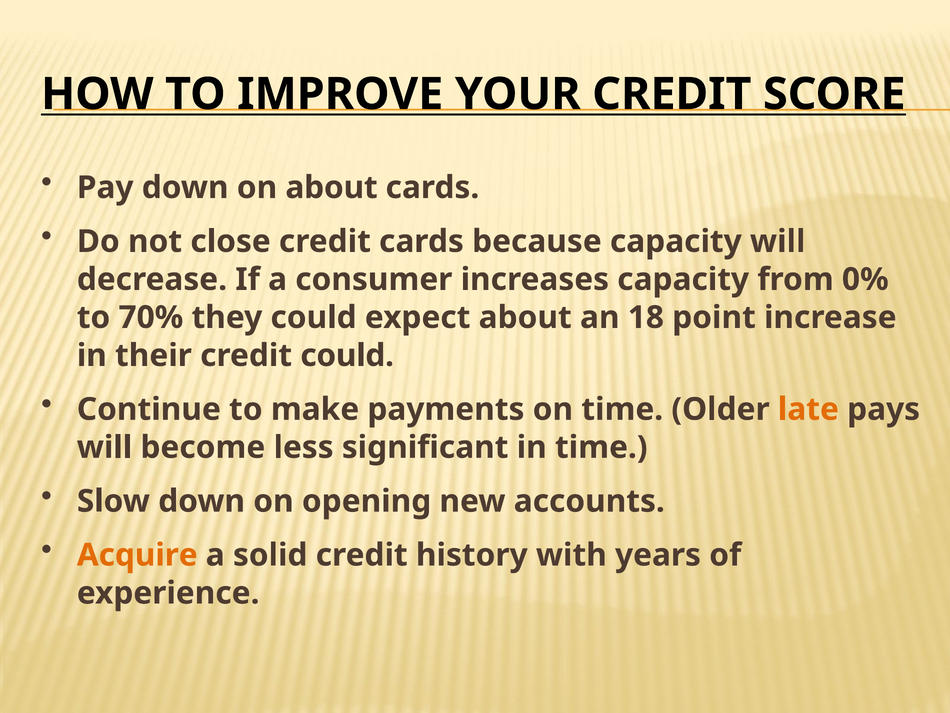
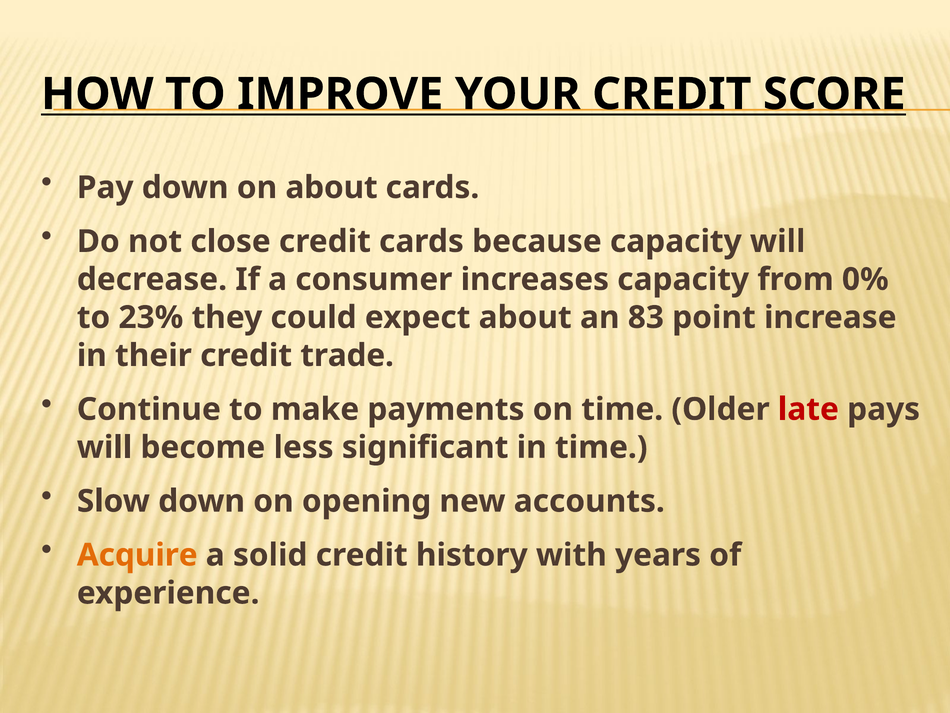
70%: 70% -> 23%
18: 18 -> 83
credit could: could -> trade
late colour: orange -> red
